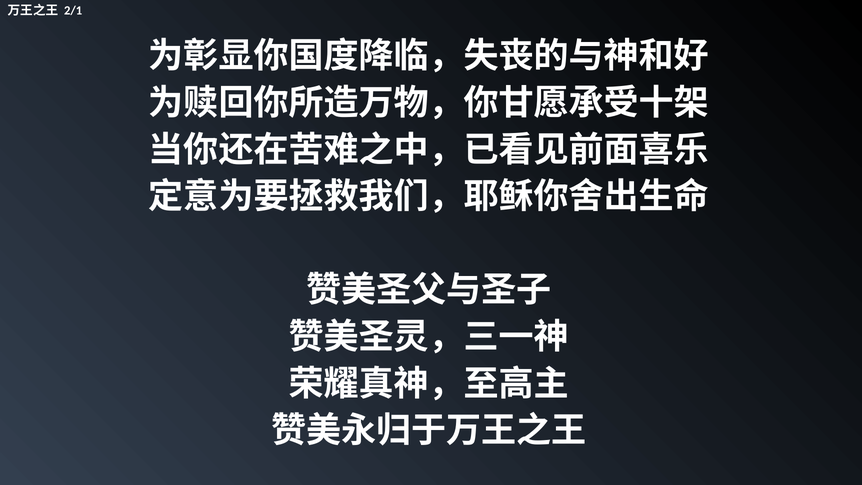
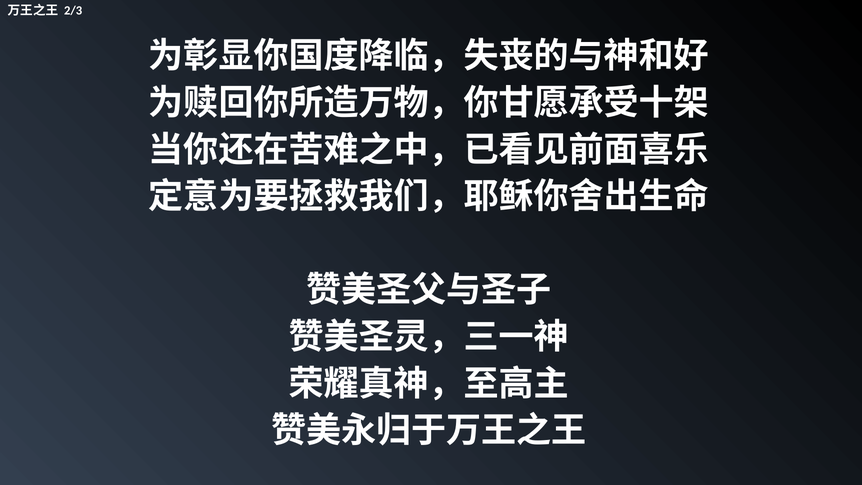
2/1: 2/1 -> 2/3
